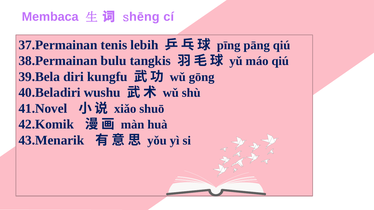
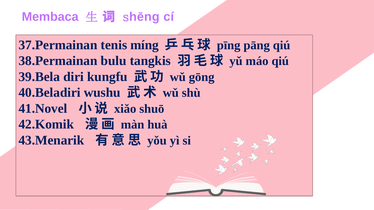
lebih: lebih -> míng
